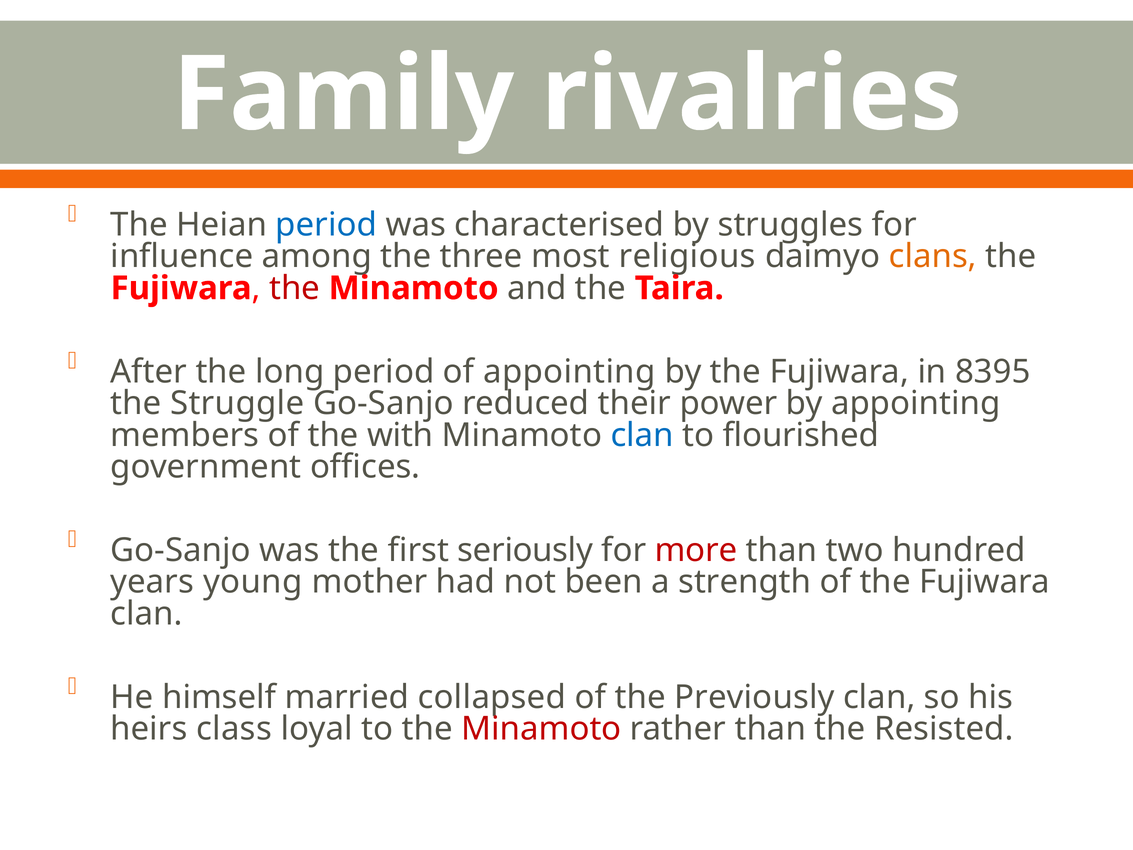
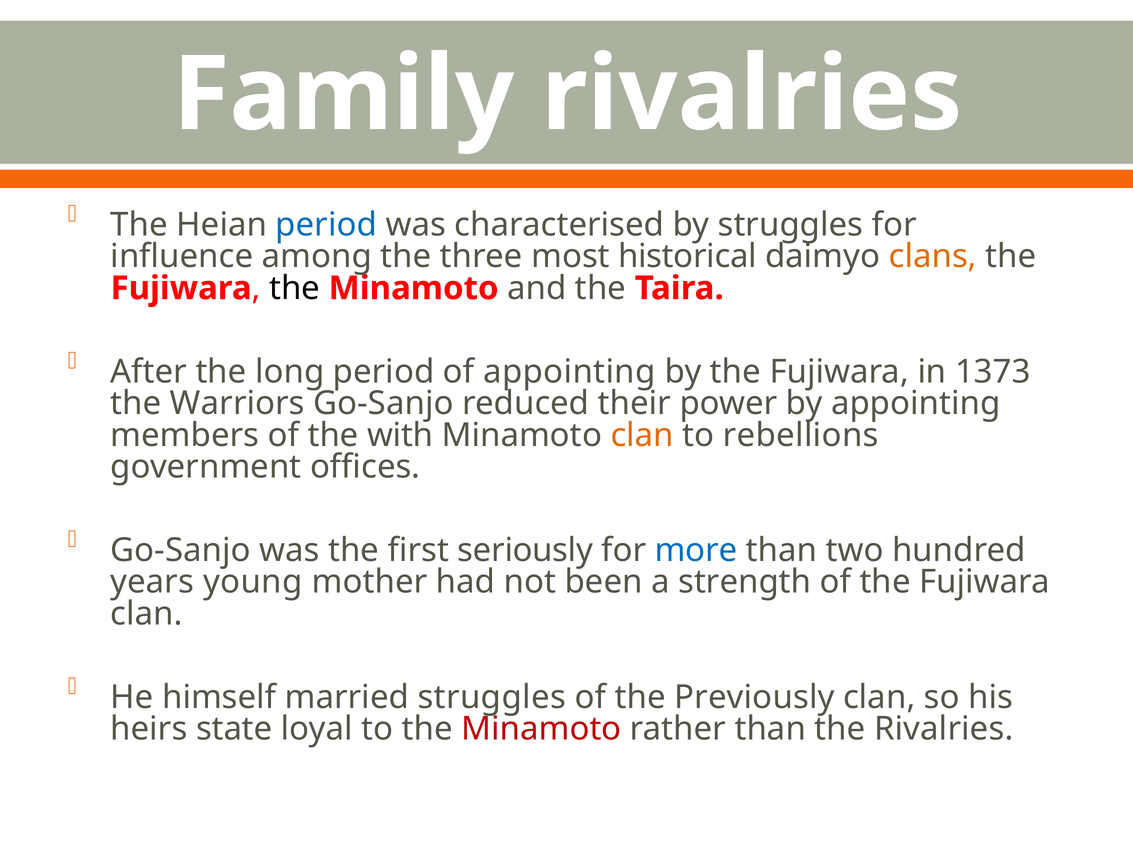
religious: religious -> historical
the at (295, 288) colour: red -> black
8395: 8395 -> 1373
Struggle: Struggle -> Warriors
clan at (642, 435) colour: blue -> orange
flourished: flourished -> rebellions
more colour: red -> blue
married collapsed: collapsed -> struggles
class: class -> state
the Resisted: Resisted -> Rivalries
